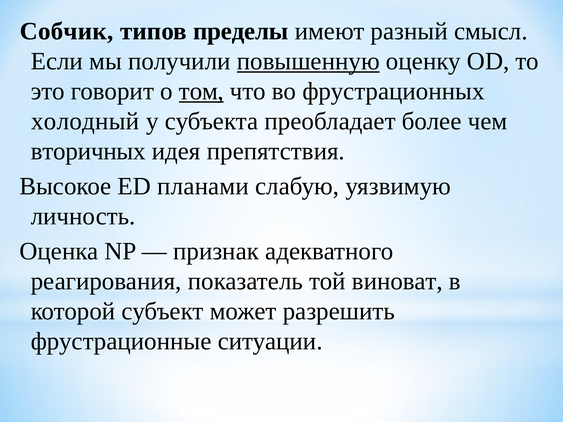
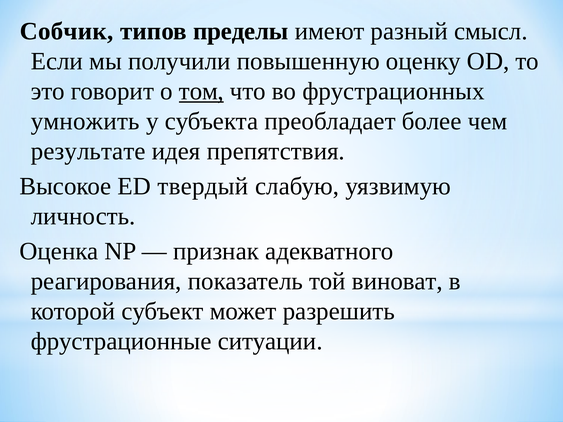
повышенную underline: present -> none
холодный: холодный -> умножить
вторичных: вторичных -> результате
планами: планами -> твердый
